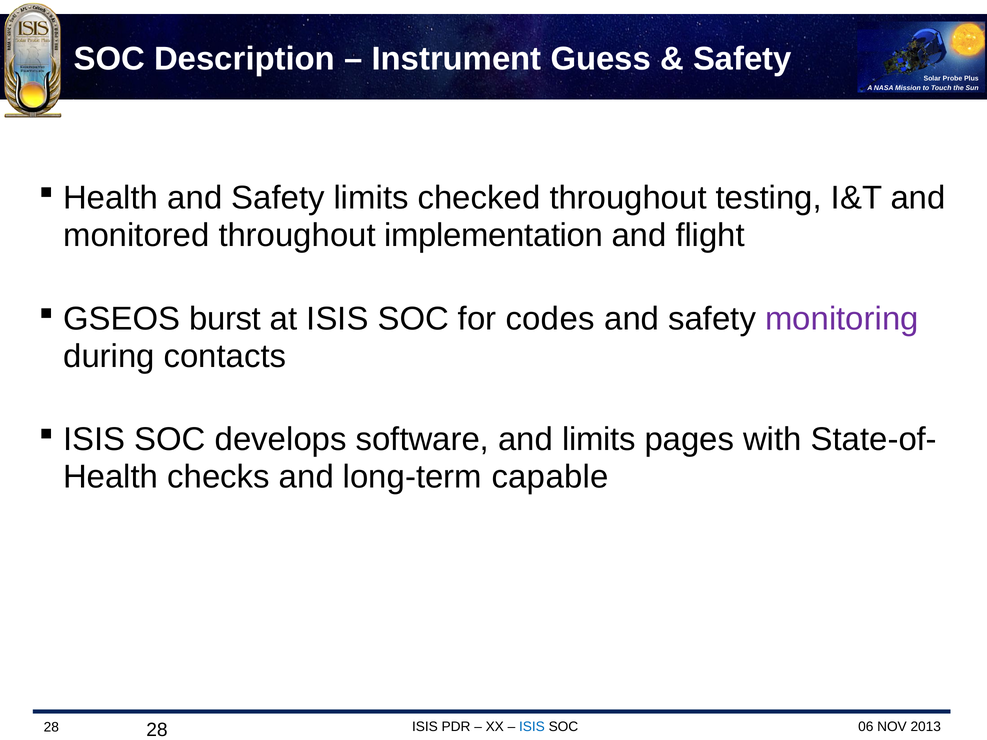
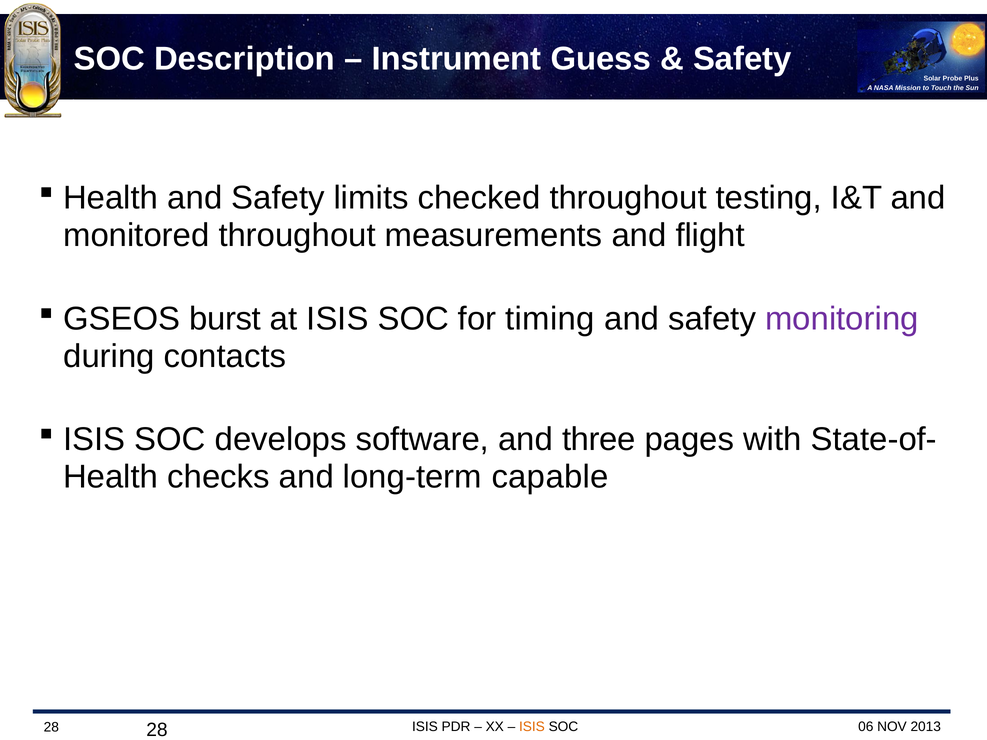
implementation: implementation -> measurements
codes: codes -> timing
and limits: limits -> three
ISIS at (532, 727) colour: blue -> orange
